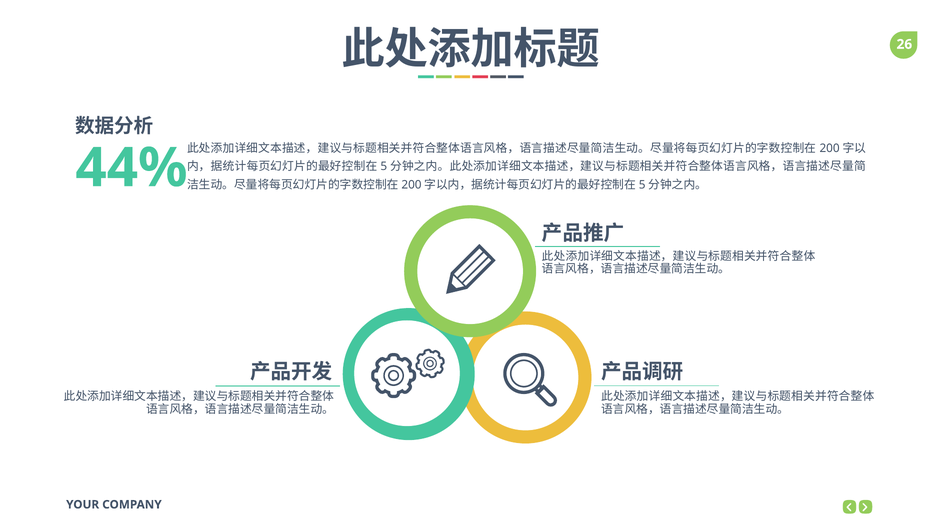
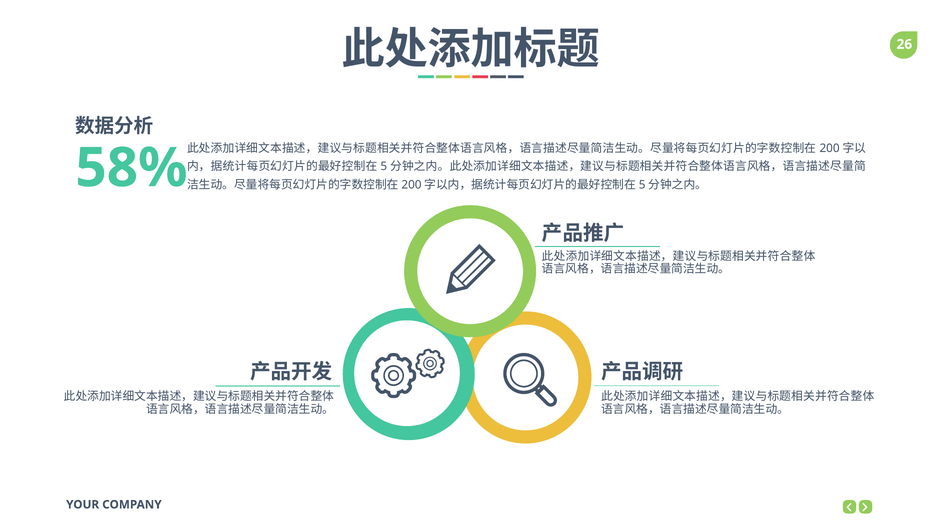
44%: 44% -> 58%
